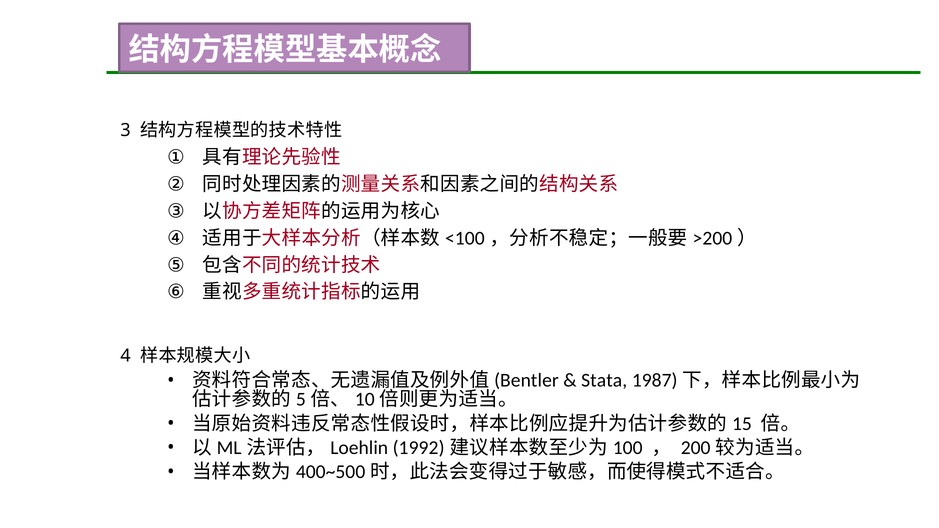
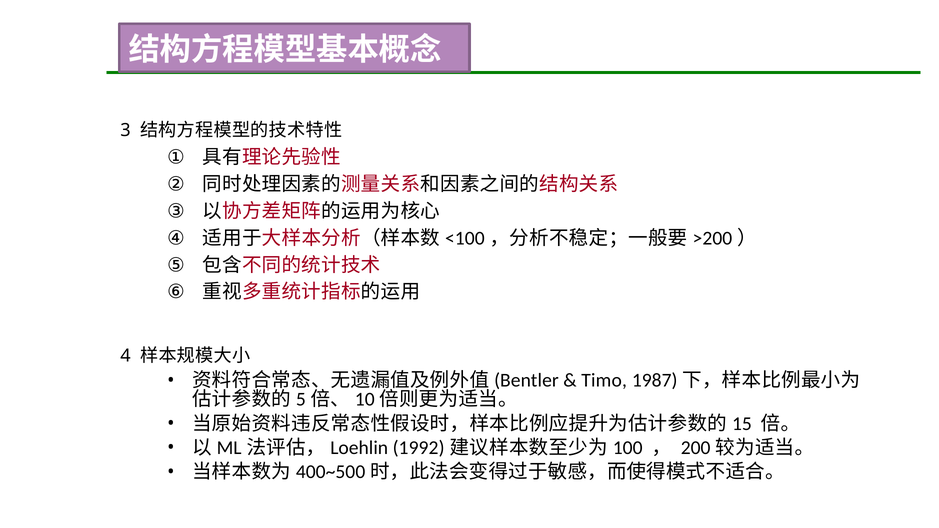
Stata: Stata -> Timo
